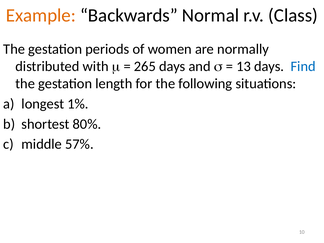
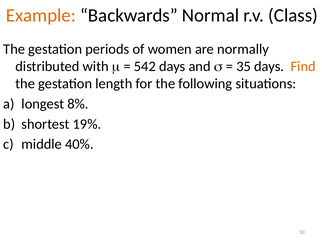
265: 265 -> 542
13: 13 -> 35
Find colour: blue -> orange
1%: 1% -> 8%
80%: 80% -> 19%
57%: 57% -> 40%
